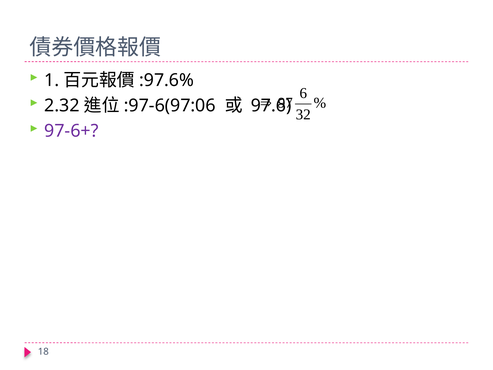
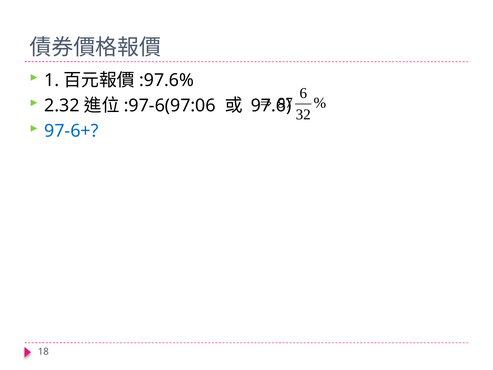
97-6+ colour: purple -> blue
